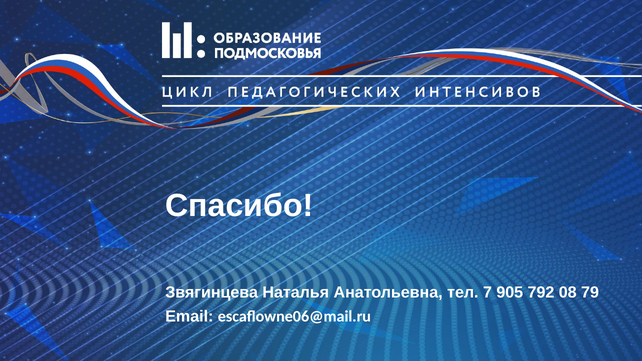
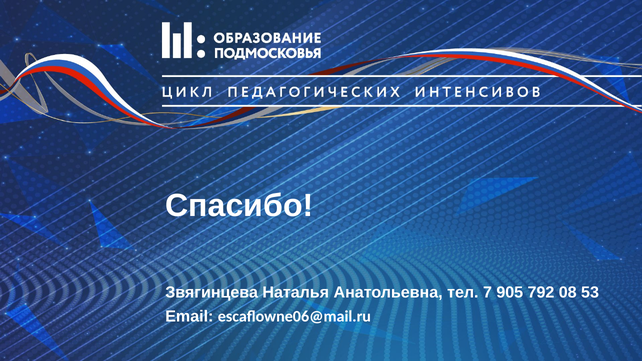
79: 79 -> 53
